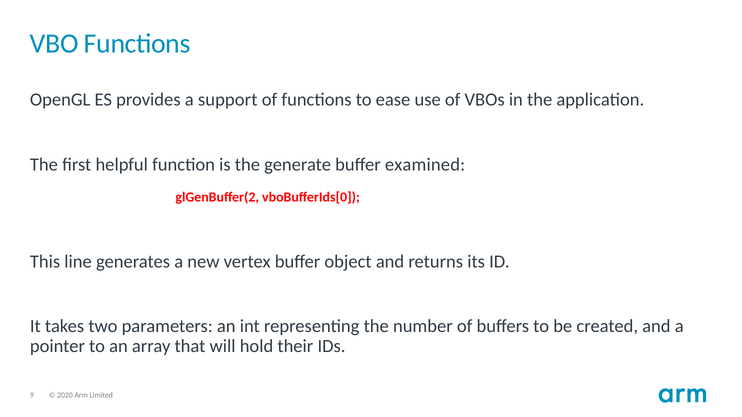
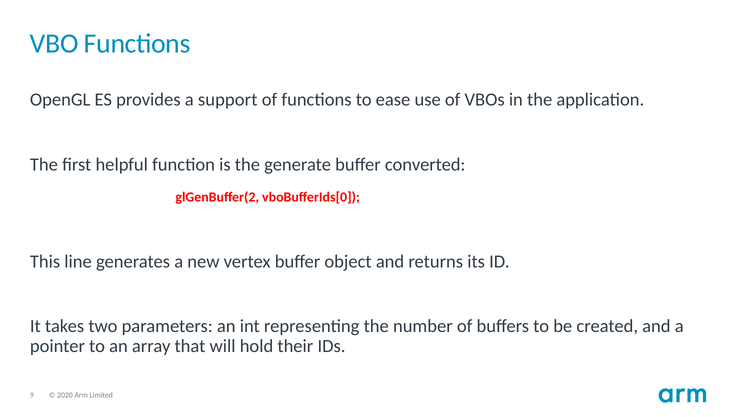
examined: examined -> converted
